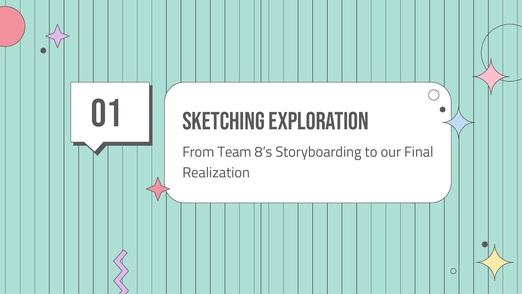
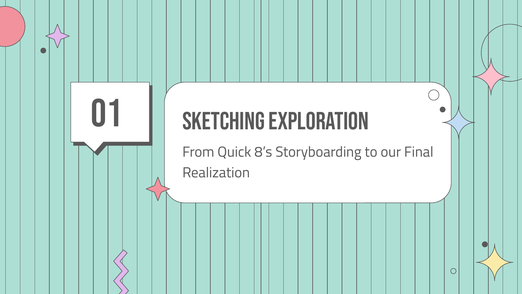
Team: Team -> Quick
